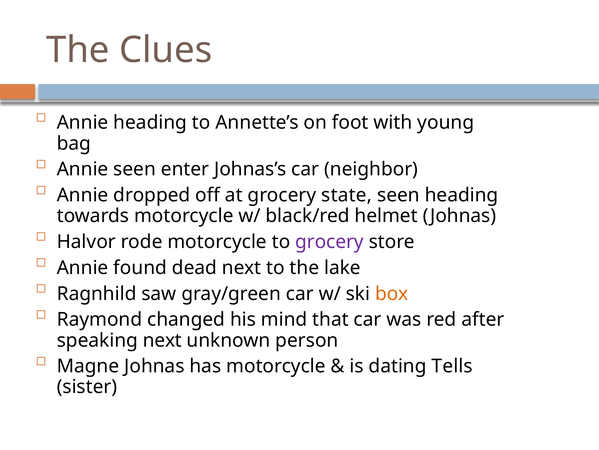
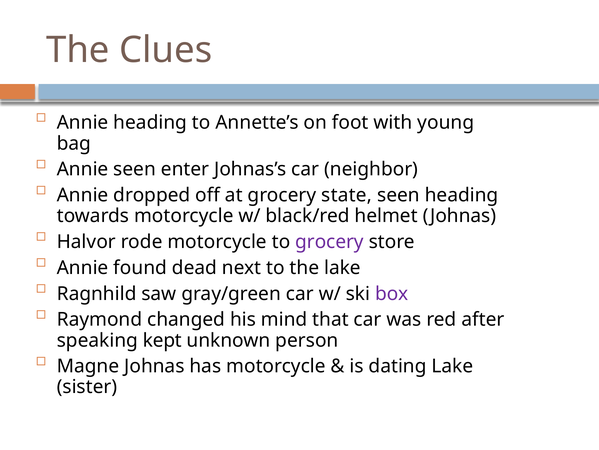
box colour: orange -> purple
speaking next: next -> kept
dating Tells: Tells -> Lake
